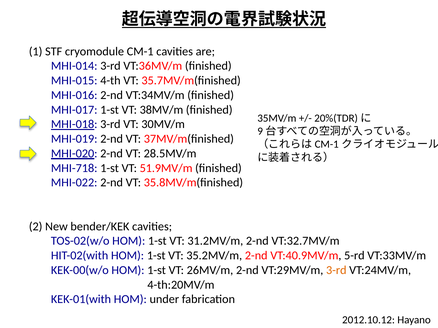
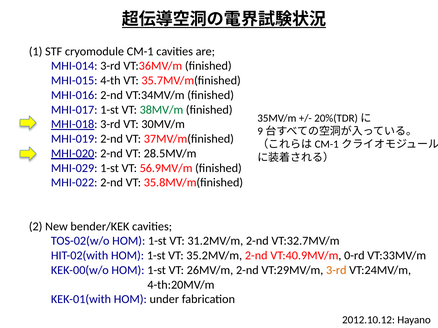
38MV/m colour: black -> green
MHI-718: MHI-718 -> MHI-029
51.9MV/m: 51.9MV/m -> 56.9MV/m
5-rd: 5-rd -> 0-rd
